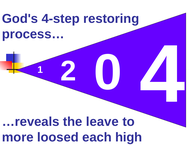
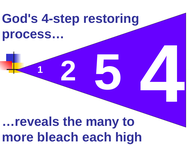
0: 0 -> 5
leave: leave -> many
loosed: loosed -> bleach
